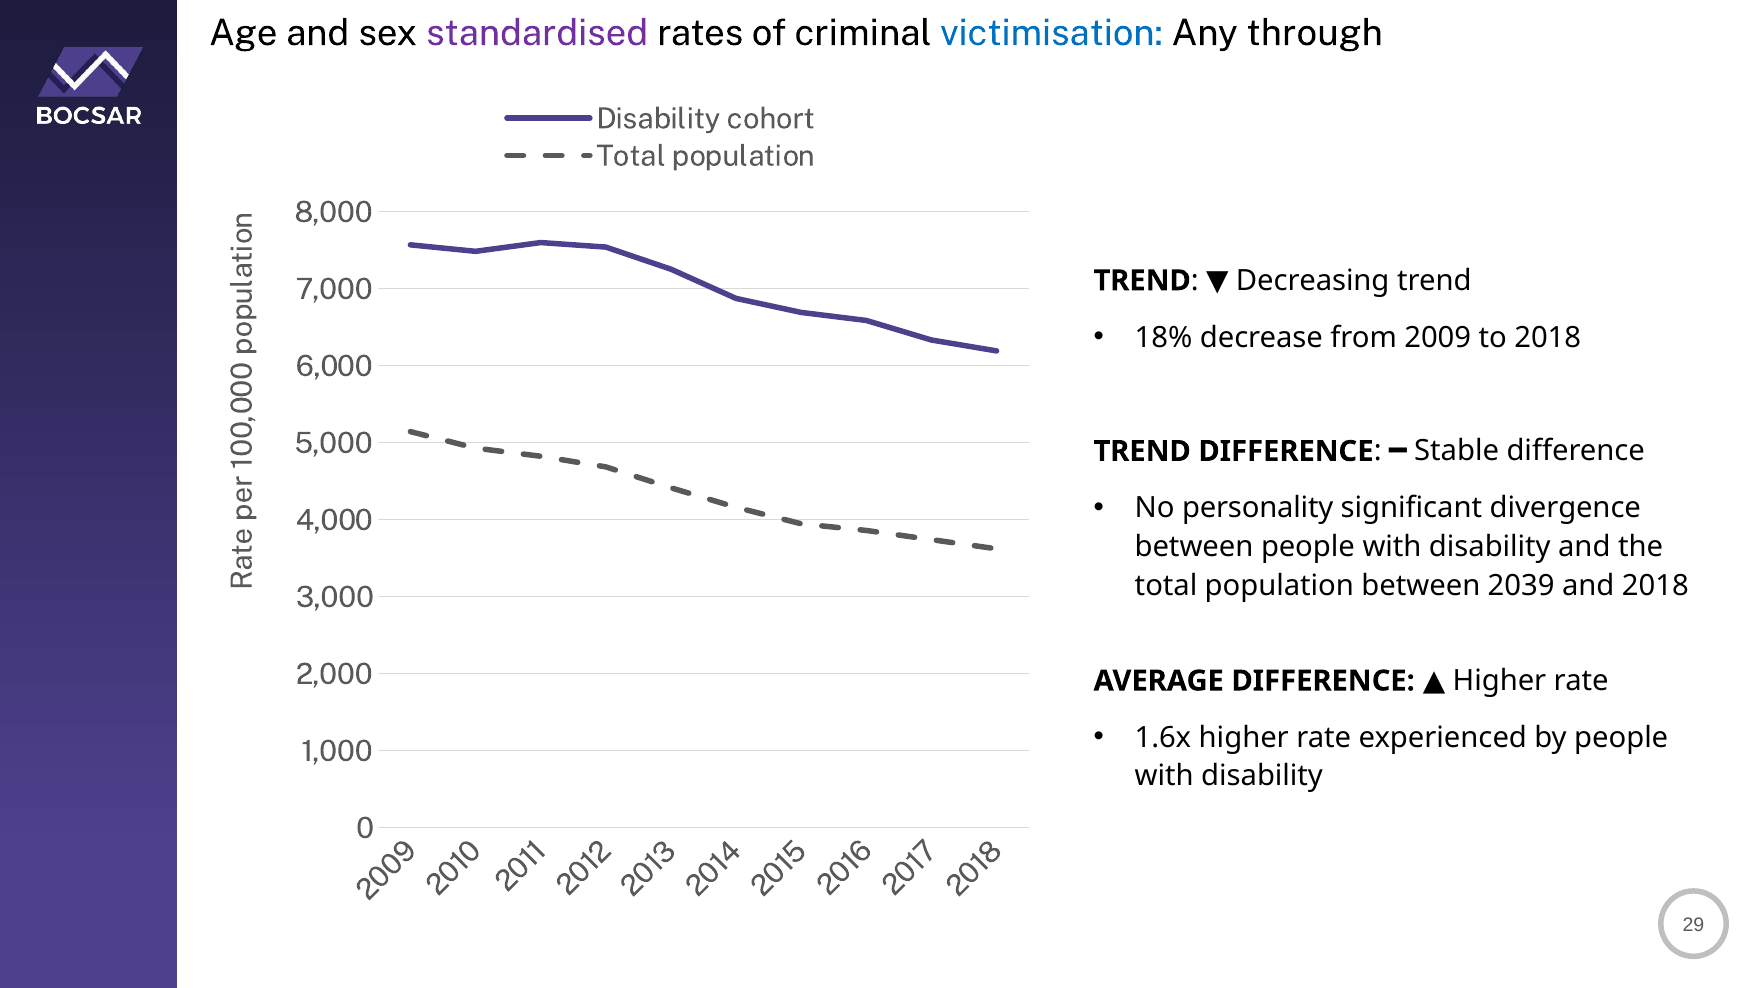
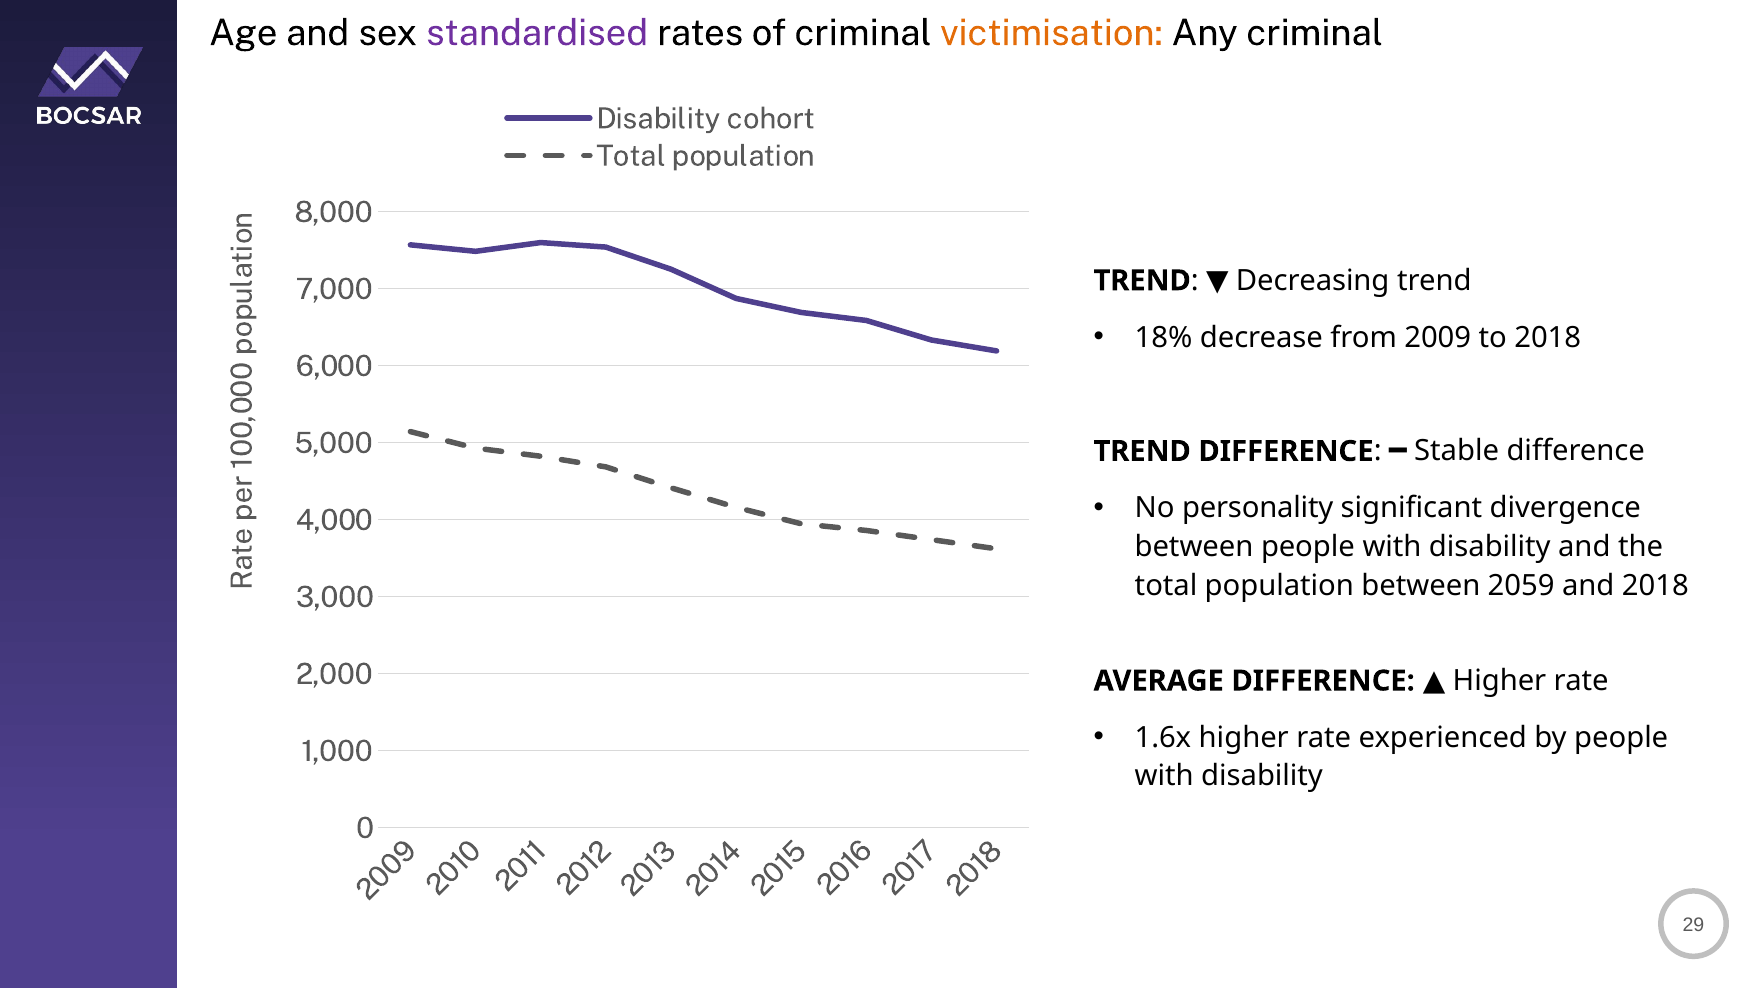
victimisation colour: blue -> orange
Any through: through -> criminal
2039: 2039 -> 2059
